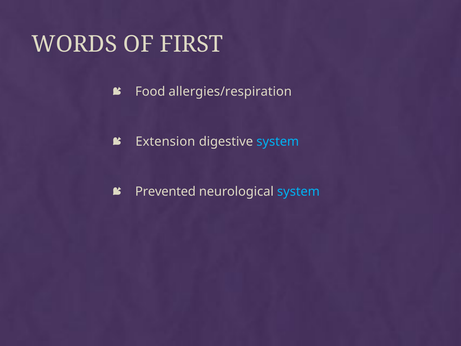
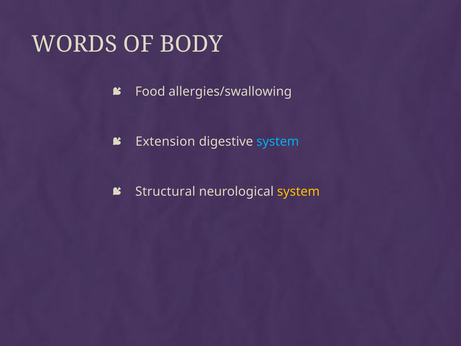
FIRST: FIRST -> BODY
allergies/respiration: allergies/respiration -> allergies/swallowing
Prevented: Prevented -> Structural
system at (298, 191) colour: light blue -> yellow
